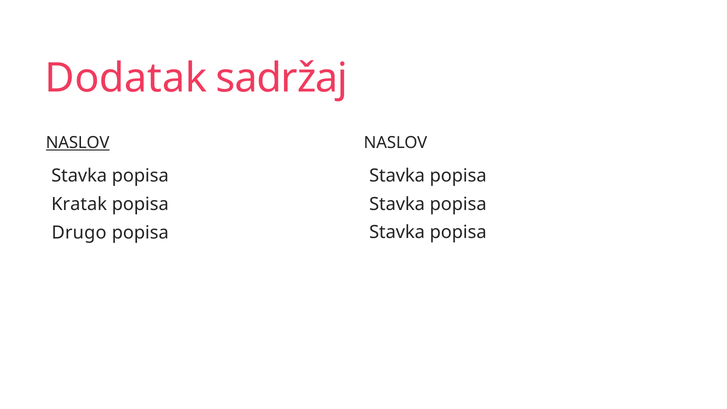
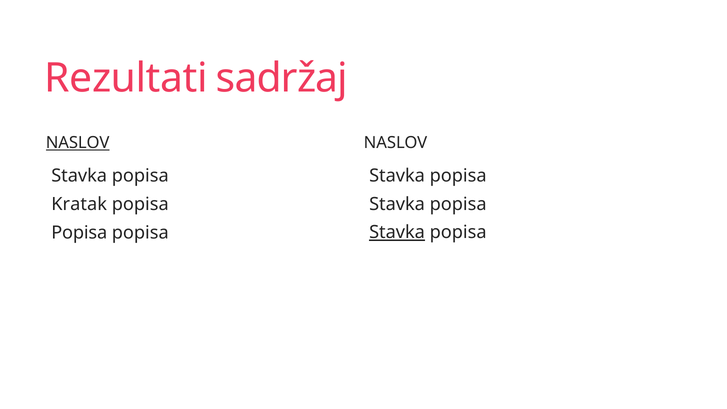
Dodatak: Dodatak -> Rezultati
Stavka at (397, 232) underline: none -> present
Drugo at (79, 233): Drugo -> Popisa
